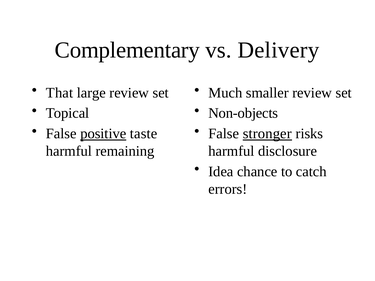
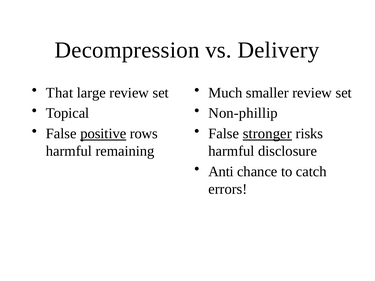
Complementary: Complementary -> Decompression
Non-objects: Non-objects -> Non-phillip
taste: taste -> rows
Idea: Idea -> Anti
